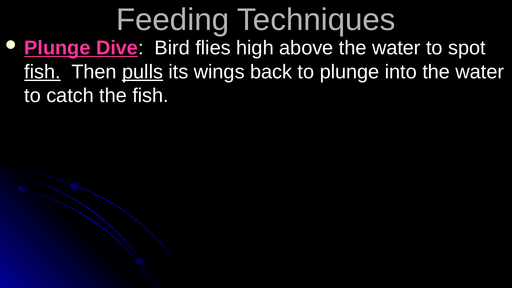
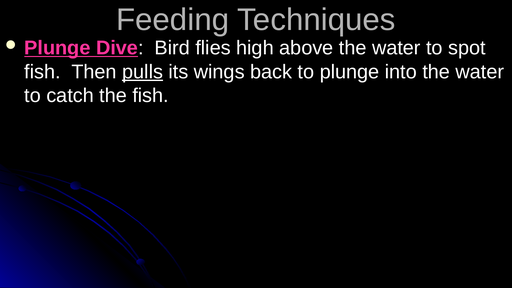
fish at (43, 72) underline: present -> none
